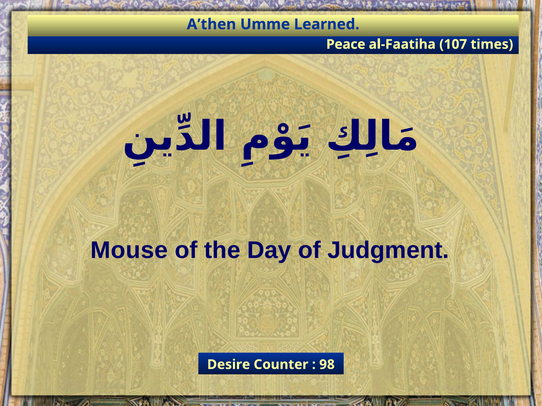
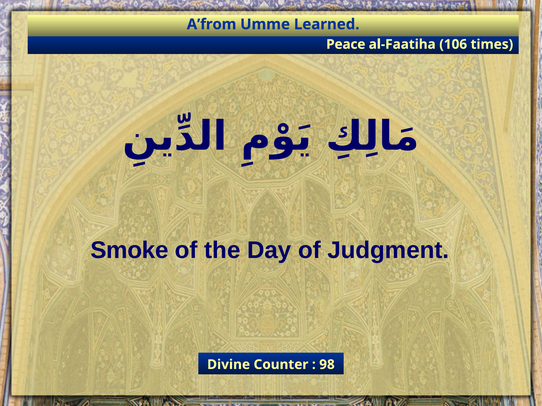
A’then: A’then -> A’from
107: 107 -> 106
Mouse: Mouse -> Smoke
Desire: Desire -> Divine
